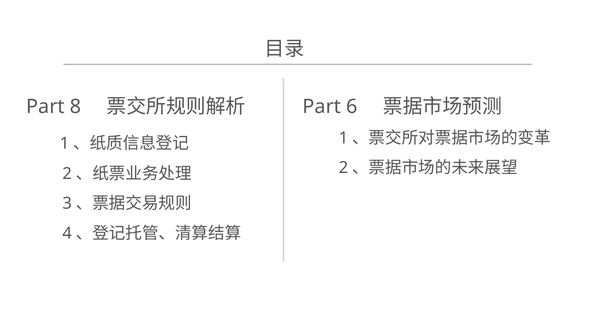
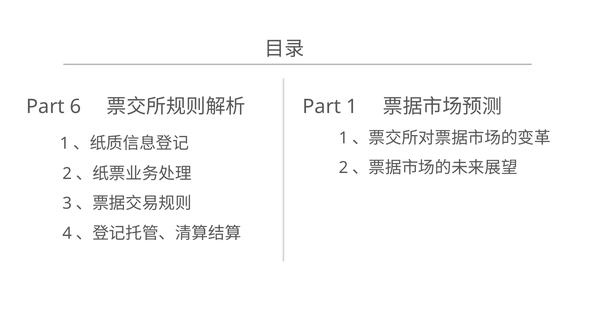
8: 8 -> 6
Part 6: 6 -> 1
